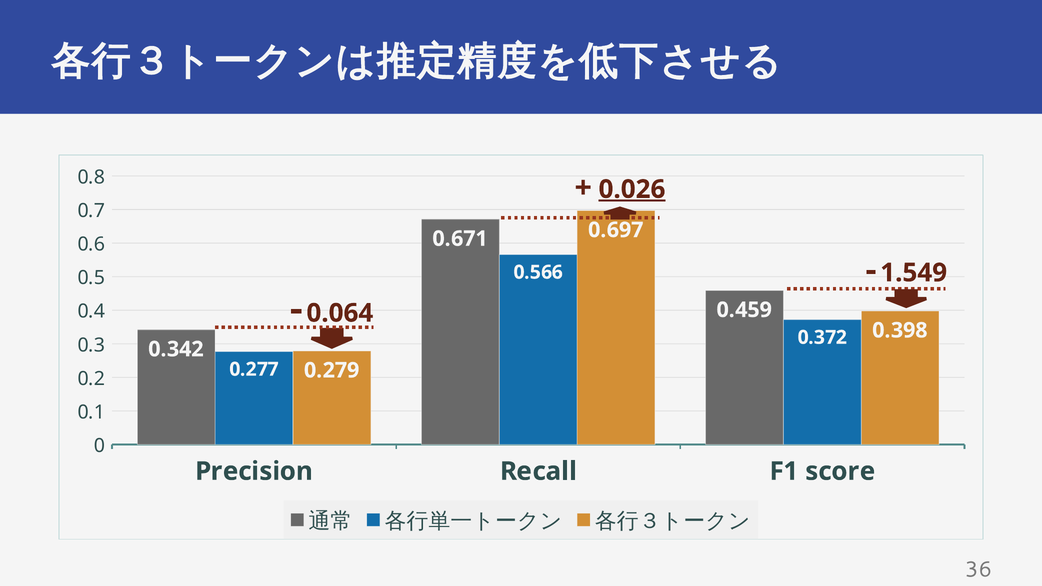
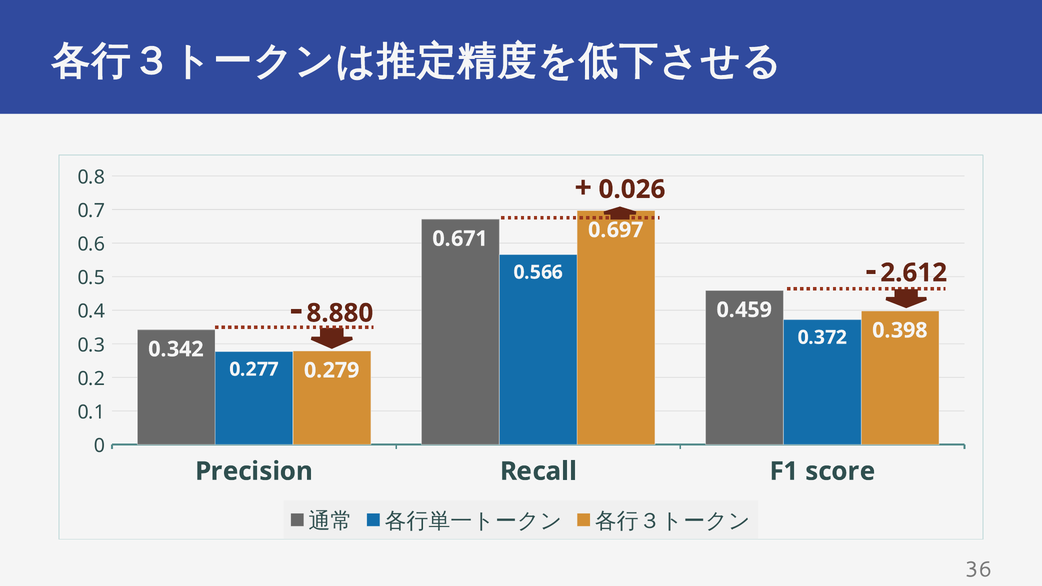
0.026 underline: present -> none
1.549: 1.549 -> 2.612
0.064: 0.064 -> 8.880
